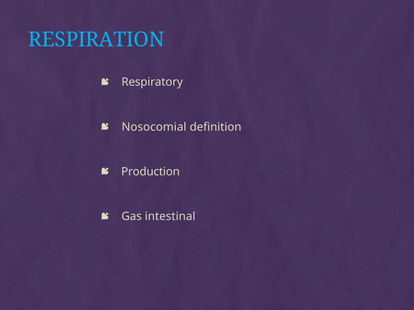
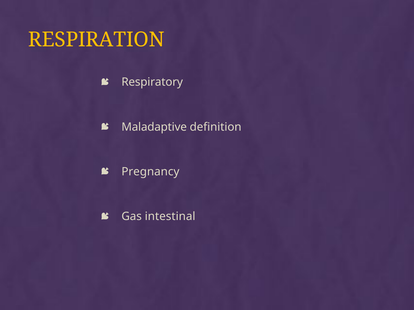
RESPIRATION colour: light blue -> yellow
Nosocomial: Nosocomial -> Maladaptive
Production: Production -> Pregnancy
